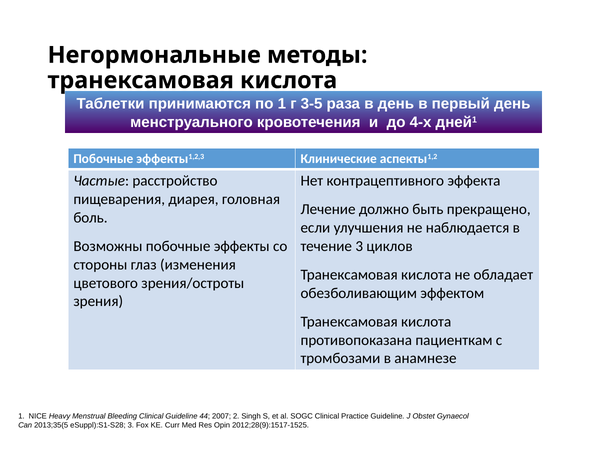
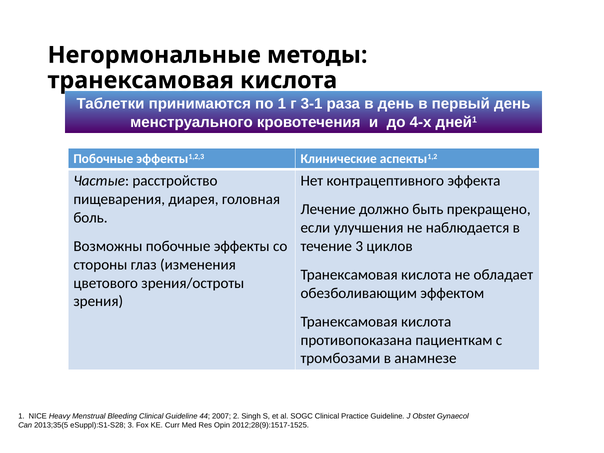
3-5: 3-5 -> 3-1
